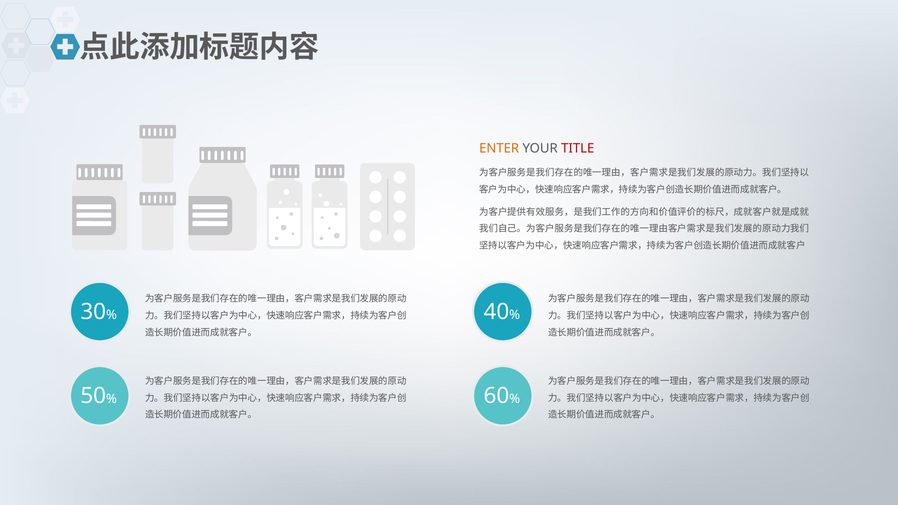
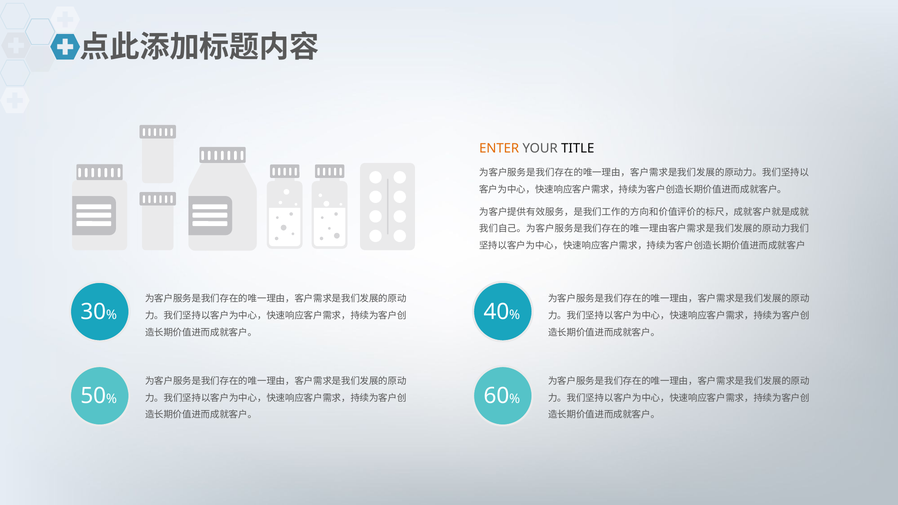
TITLE colour: red -> black
